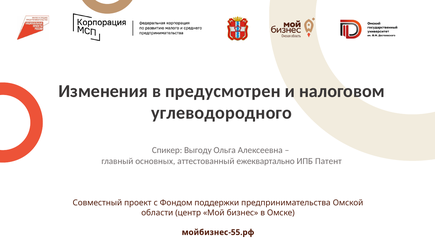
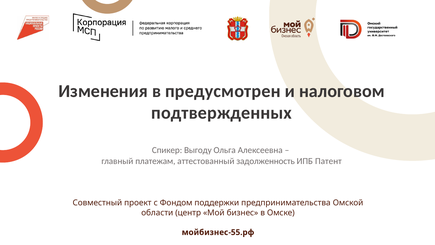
углеводородного: углеводородного -> подтвержденных
основных: основных -> платежам
ежеквартально: ежеквартально -> задолженность
